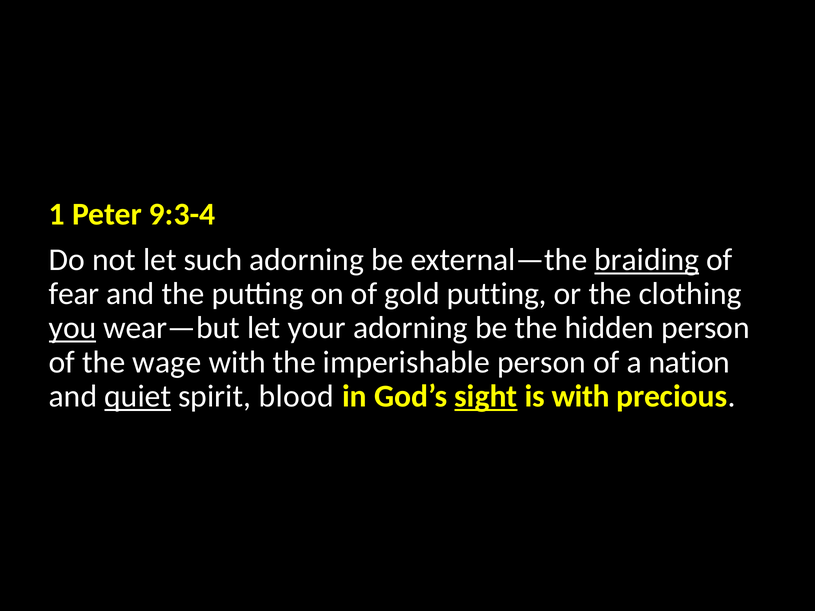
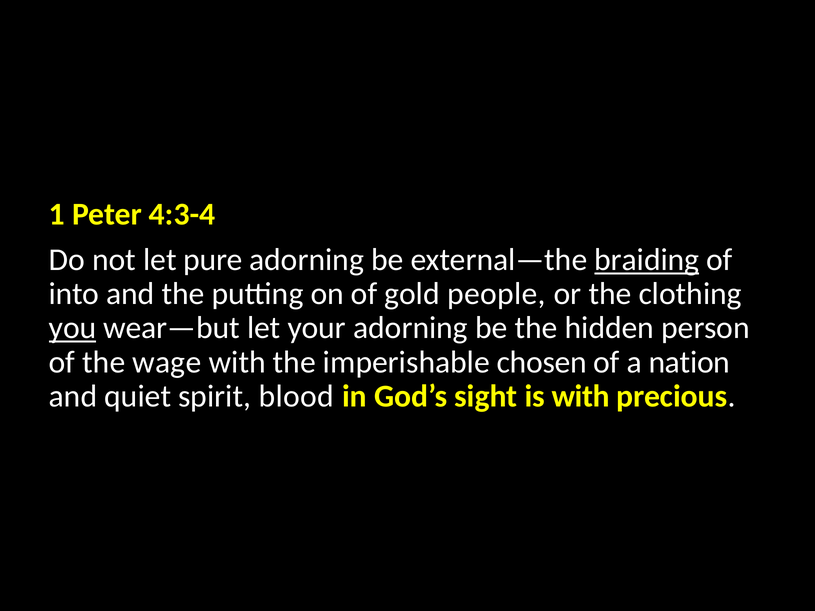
9:3-4: 9:3-4 -> 4:3-4
such: such -> pure
fear: fear -> into
gold putting: putting -> people
imperishable person: person -> chosen
quiet underline: present -> none
sight underline: present -> none
